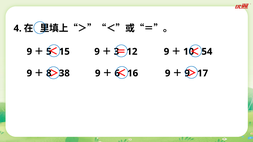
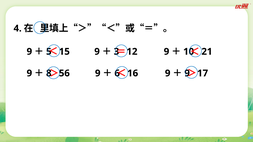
54: 54 -> 21
38: 38 -> 56
